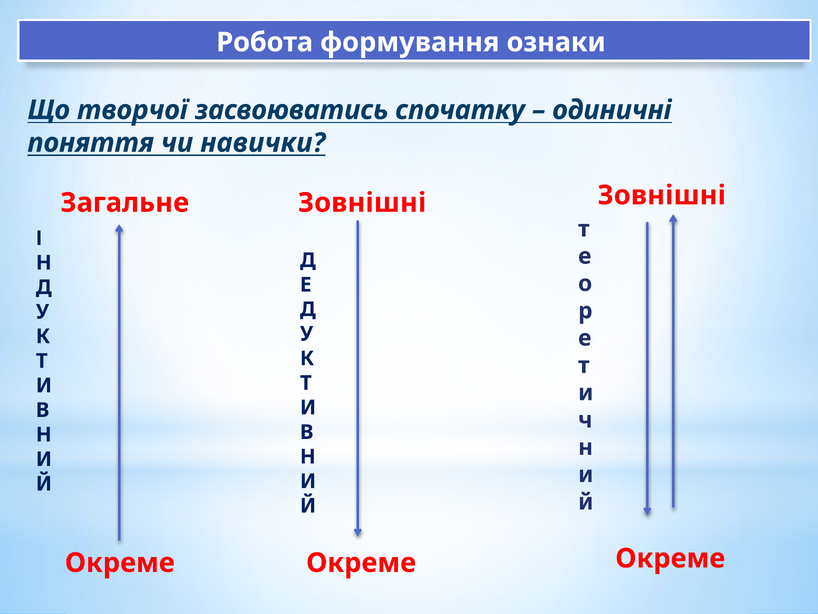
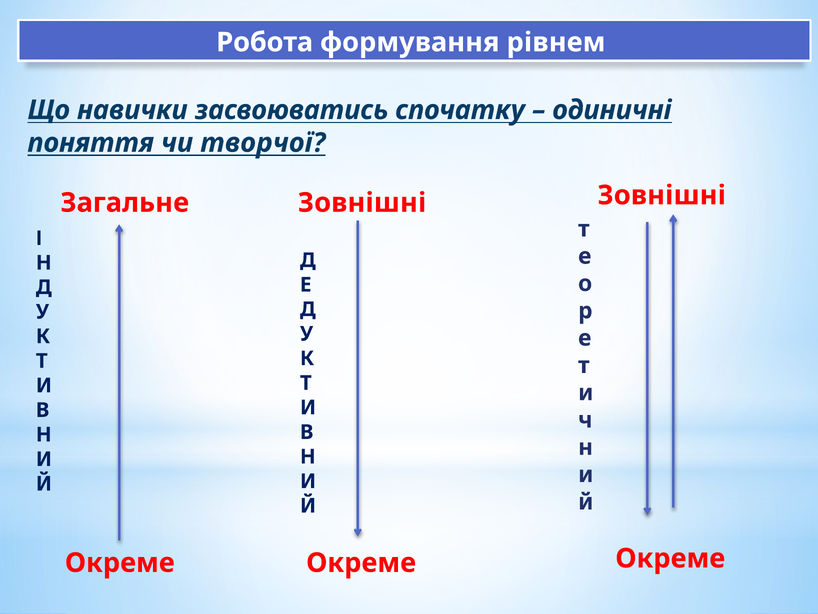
ознаки: ознаки -> рівнем
творчої: творчої -> навички
навички: навички -> творчої
